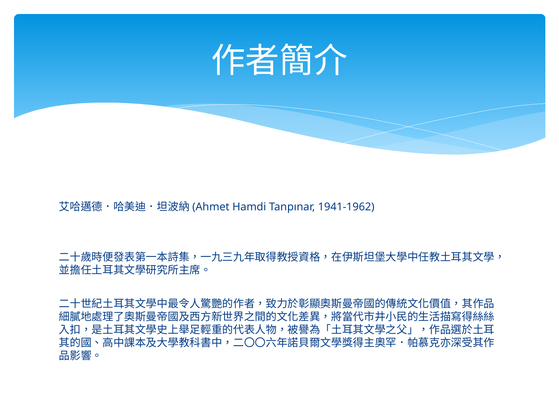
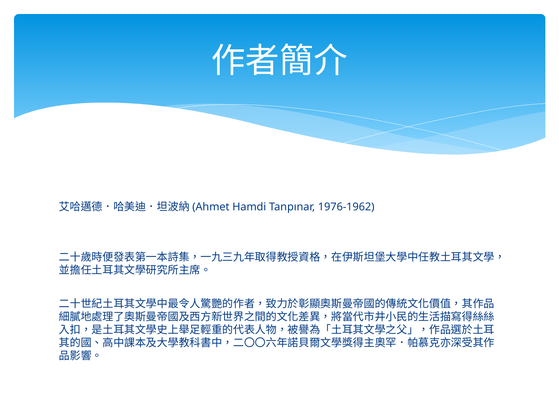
1941-1962: 1941-1962 -> 1976-1962
